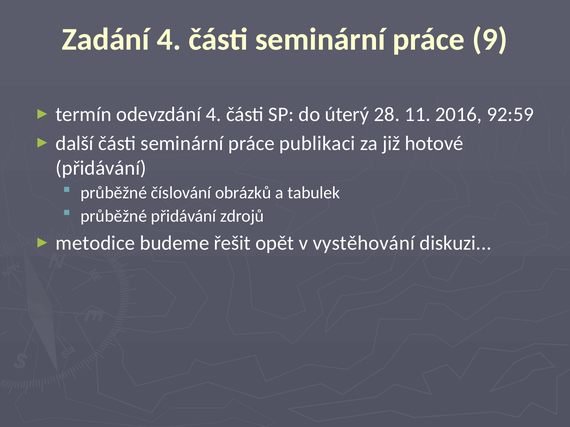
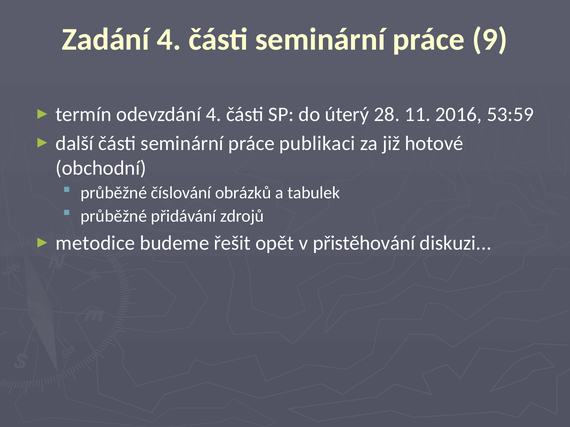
92:59: 92:59 -> 53:59
přidávání at (101, 168): přidávání -> obchodní
vystěhování: vystěhování -> přistěhování
